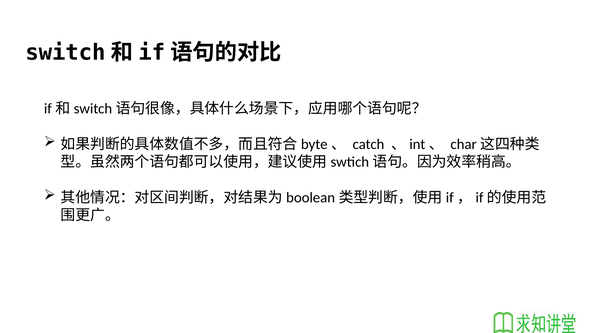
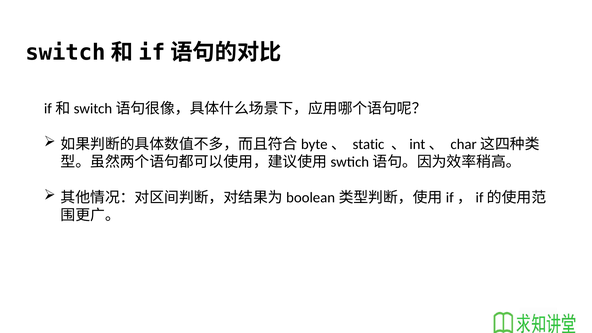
catch: catch -> static
